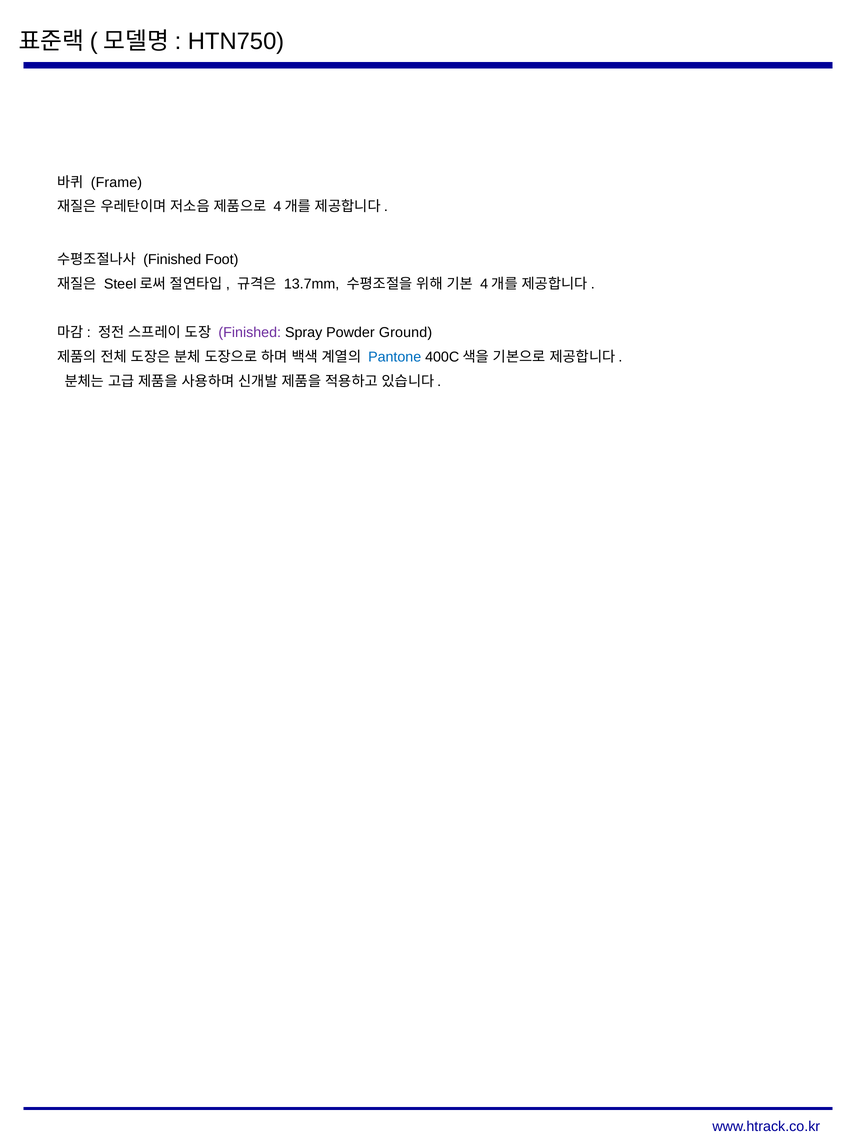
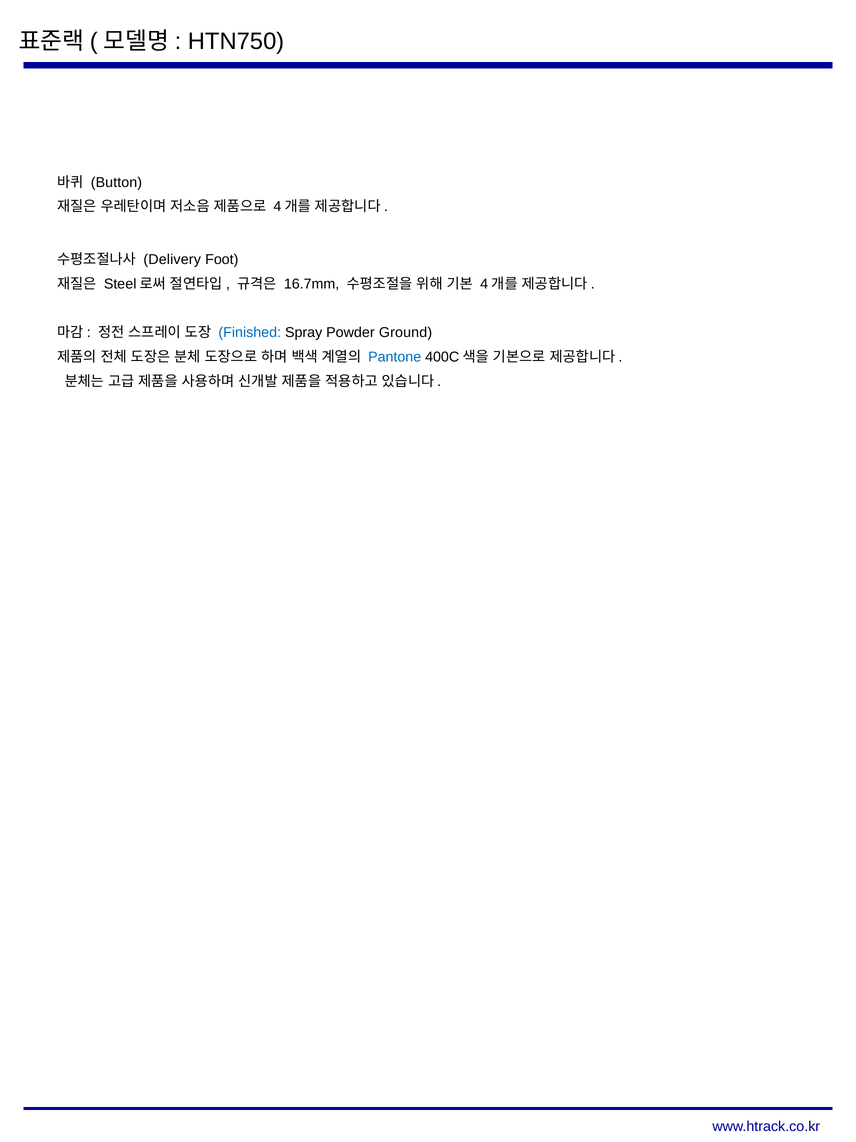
Frame: Frame -> Button
Finished at (172, 260): Finished -> Delivery
13.7mm: 13.7mm -> 16.7mm
Finished at (250, 332) colour: purple -> blue
